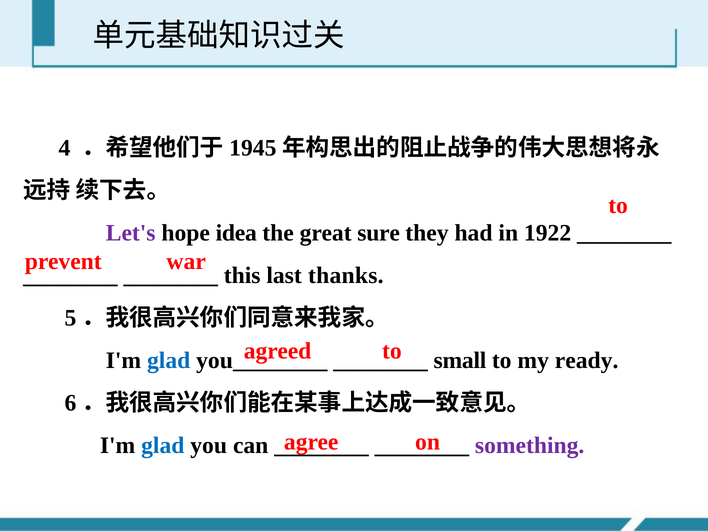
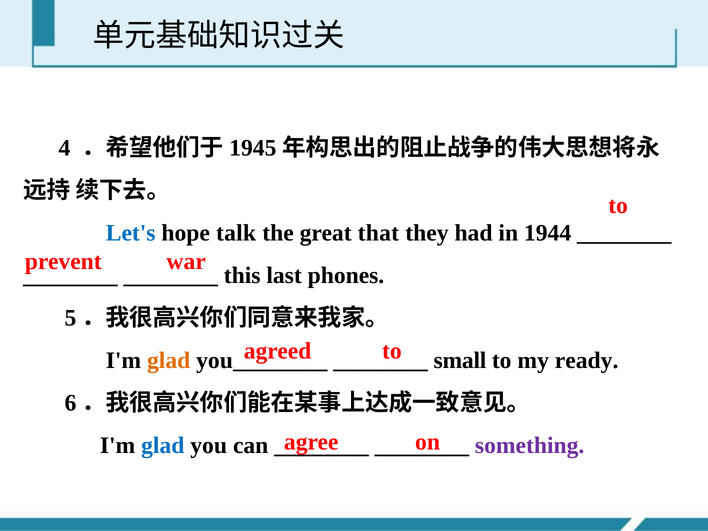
Let's colour: purple -> blue
idea: idea -> talk
sure: sure -> that
1922: 1922 -> 1944
thanks: thanks -> phones
glad at (169, 361) colour: blue -> orange
